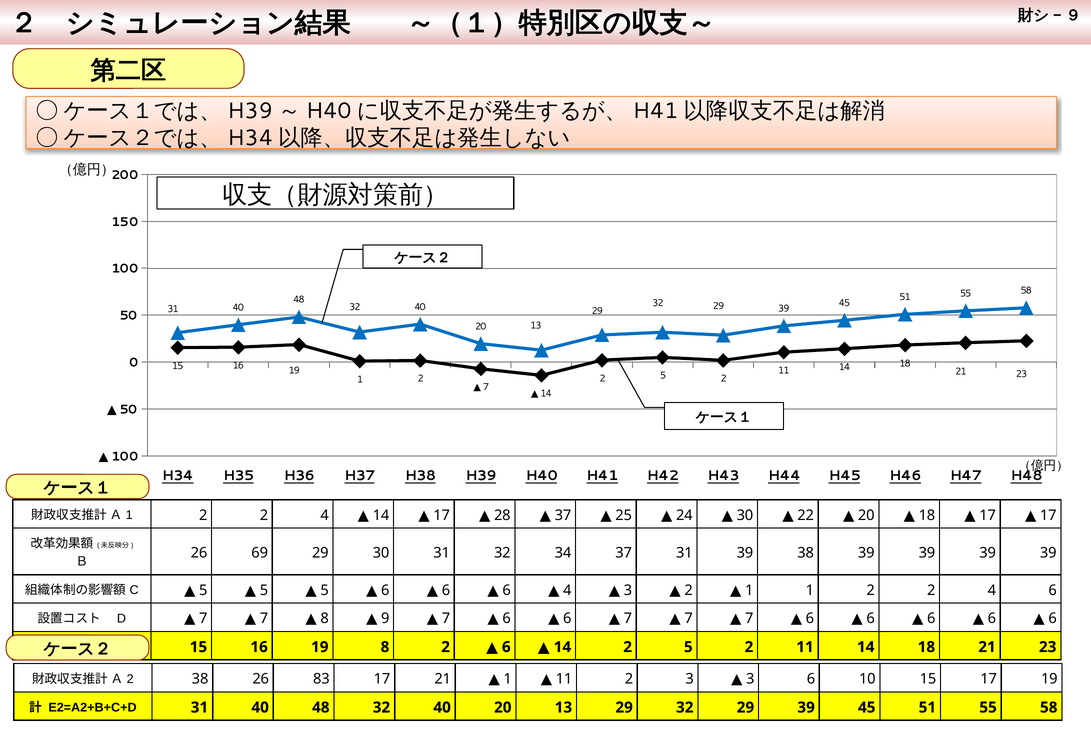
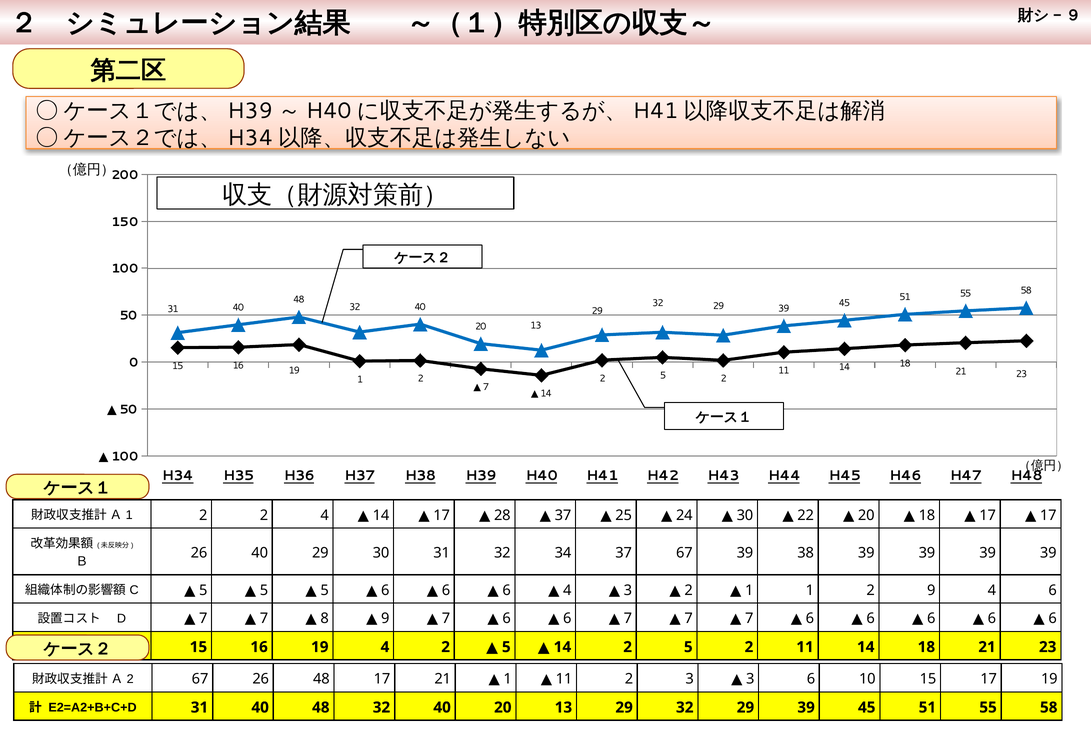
26 69: 69 -> 40
37 31: 31 -> 67
2 at (931, 591): 2 -> 9
19 8: 8 -> 4
6 at (506, 647): 6 -> 5
2 38: 38 -> 67
26 83: 83 -> 48
